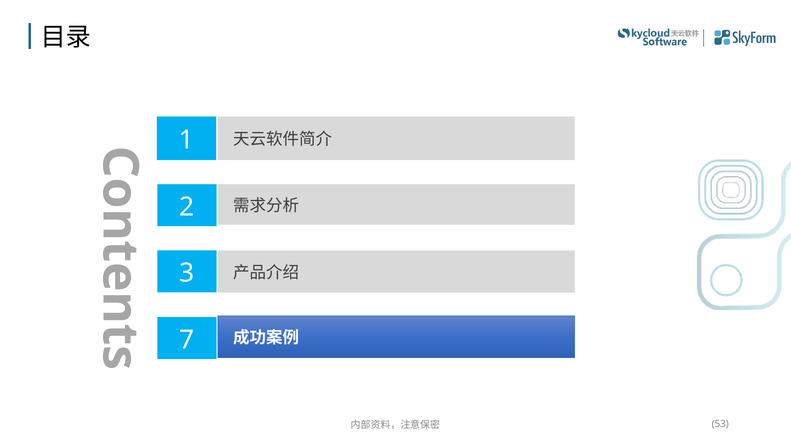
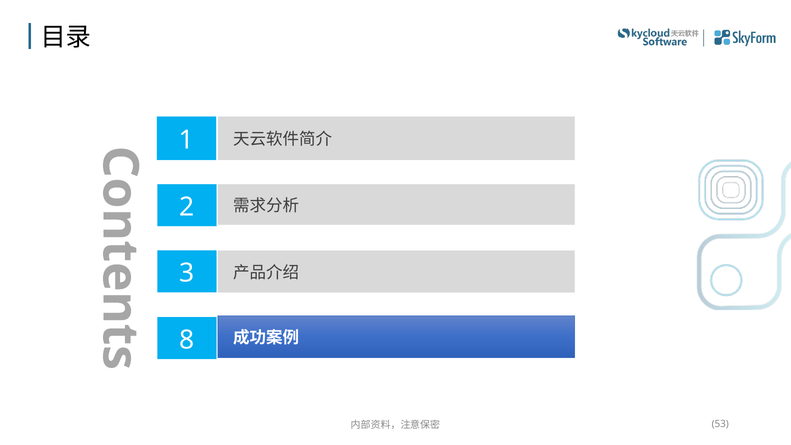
7: 7 -> 8
